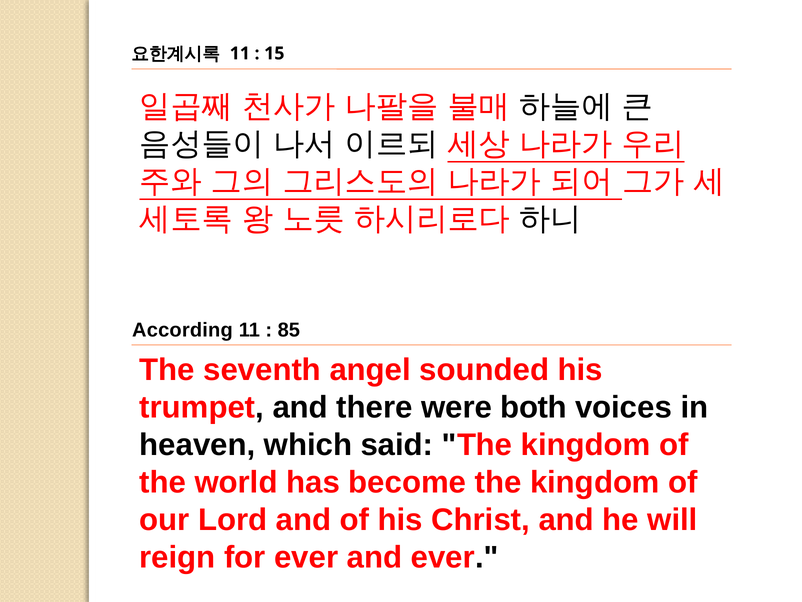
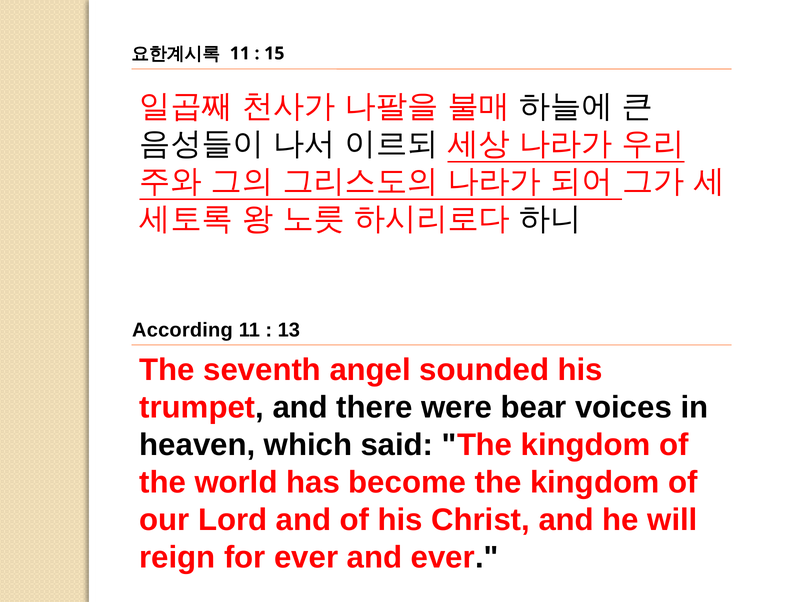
85: 85 -> 13
both: both -> bear
